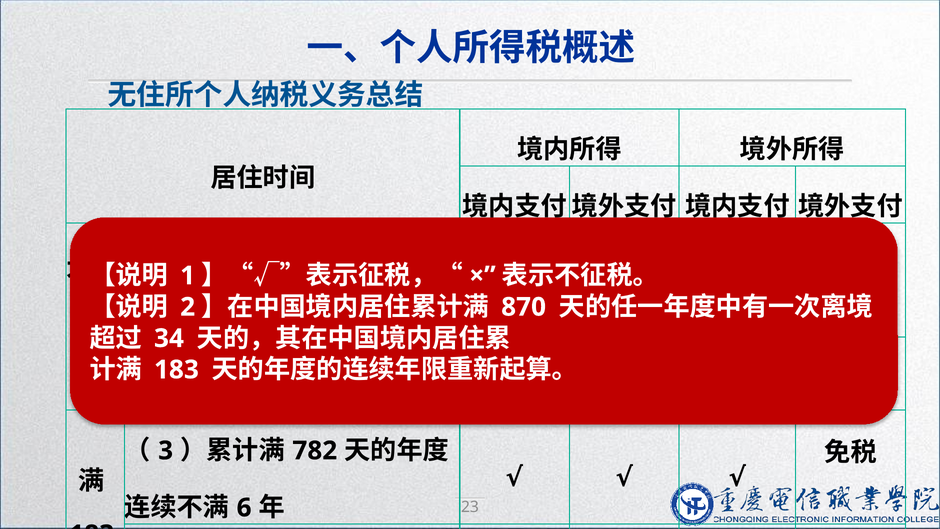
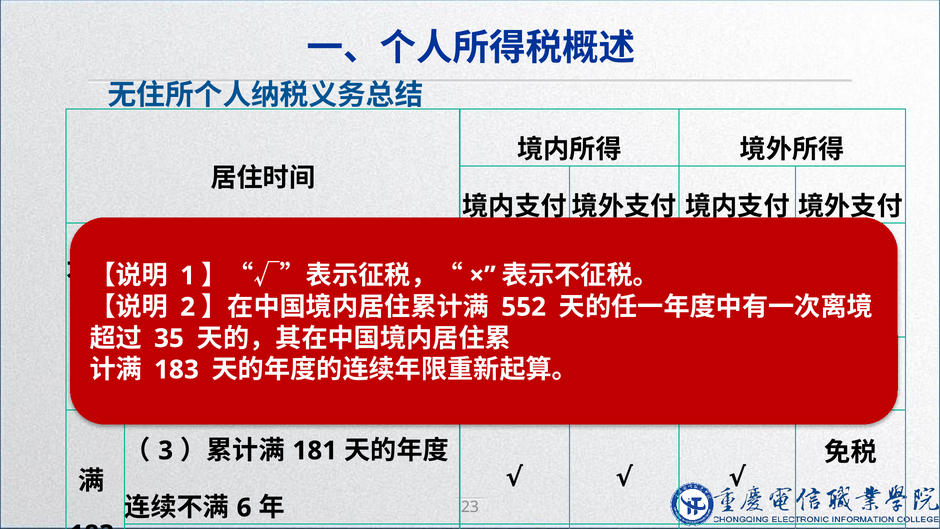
870: 870 -> 552
34: 34 -> 35
782: 782 -> 181
